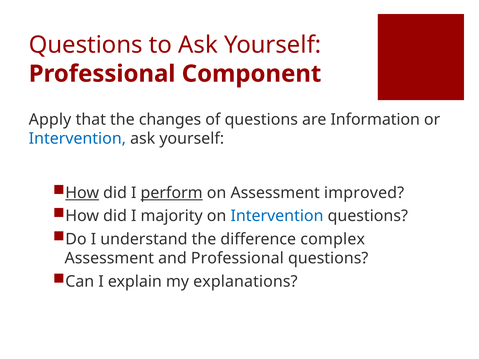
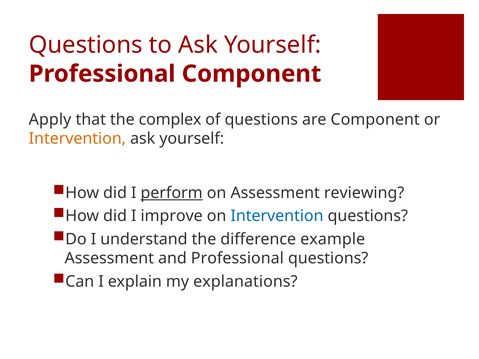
changes: changes -> complex
are Information: Information -> Component
Intervention at (77, 139) colour: blue -> orange
How at (82, 193) underline: present -> none
improved: improved -> reviewing
majority: majority -> improve
complex: complex -> example
